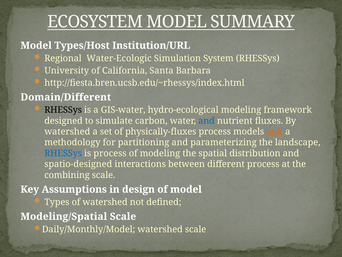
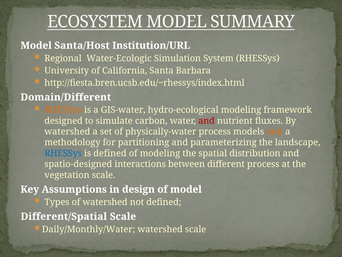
Types/Host: Types/Host -> Santa/Host
RHESSys at (63, 110) colour: black -> orange
and at (206, 121) colour: blue -> red
physically-fluxes: physically-fluxes -> physically-water
is process: process -> defined
combining: combining -> vegetation
Modeling/Spatial: Modeling/Spatial -> Different/Spatial
Daily/Monthly/Model: Daily/Monthly/Model -> Daily/Monthly/Water
